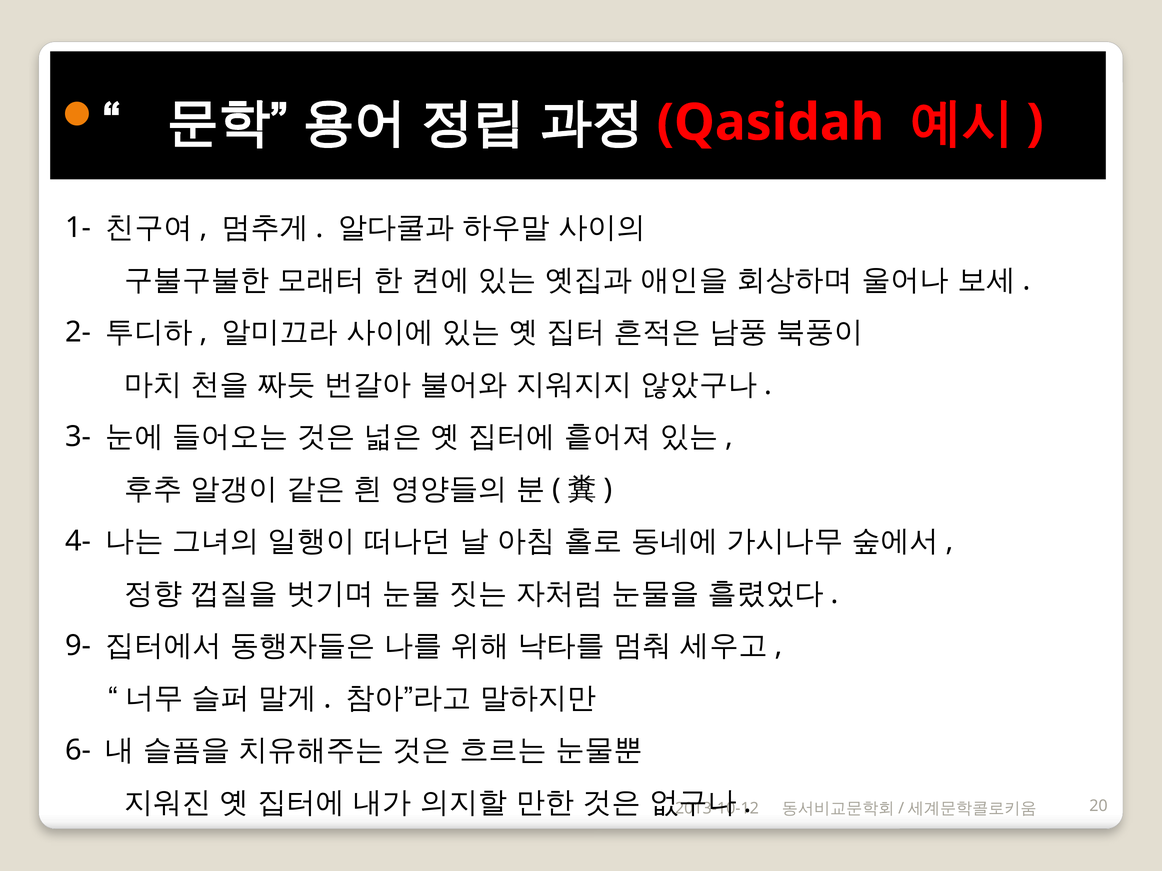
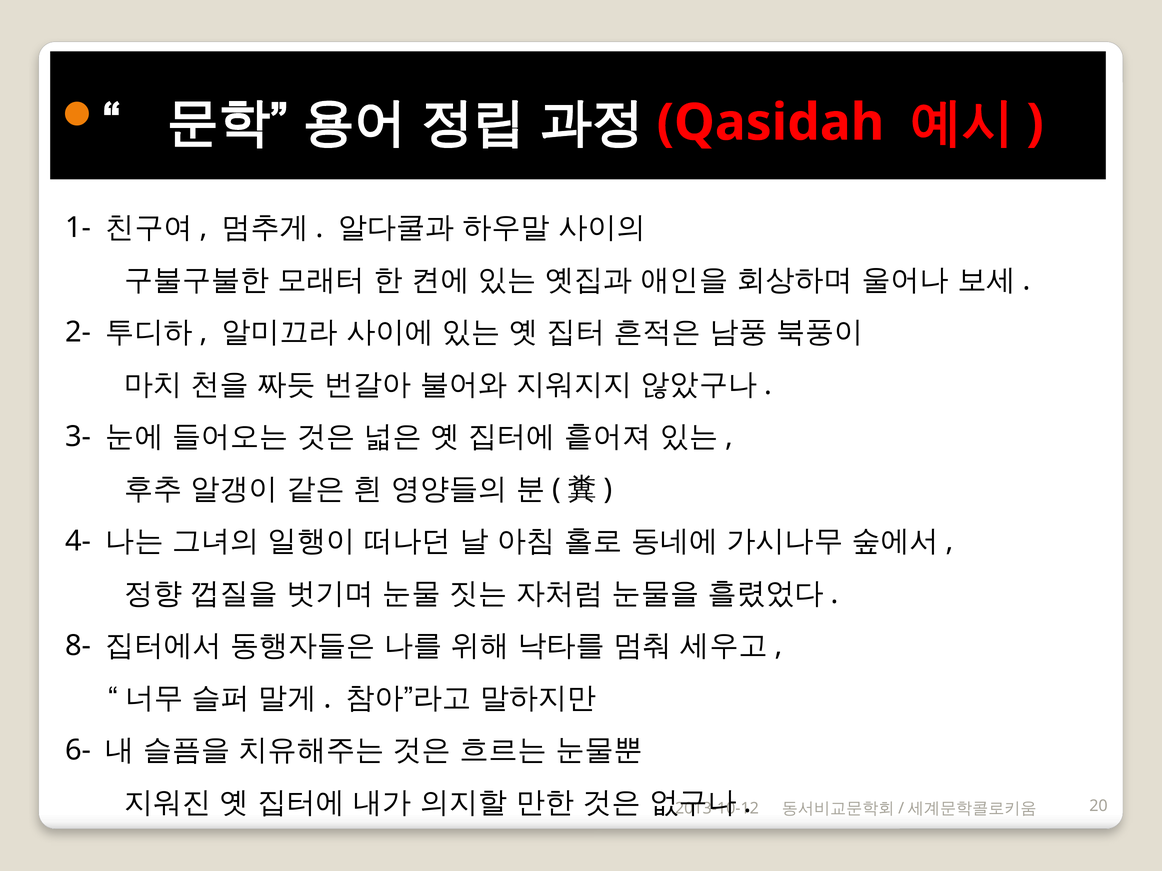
9-: 9- -> 8-
